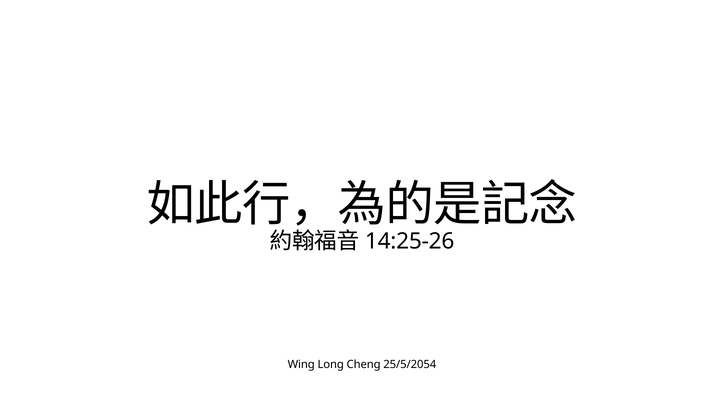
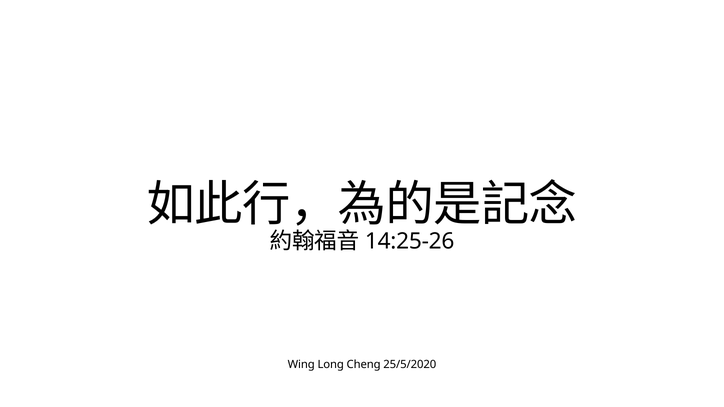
25/5/2054: 25/5/2054 -> 25/5/2020
